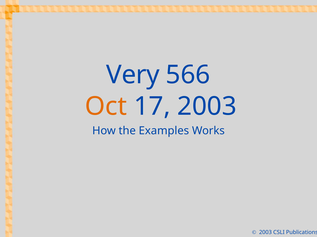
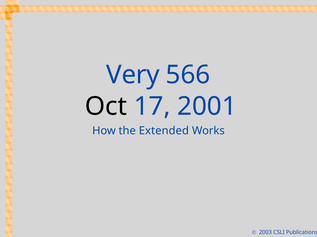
Oct colour: orange -> black
17 2003: 2003 -> 2001
Examples: Examples -> Extended
